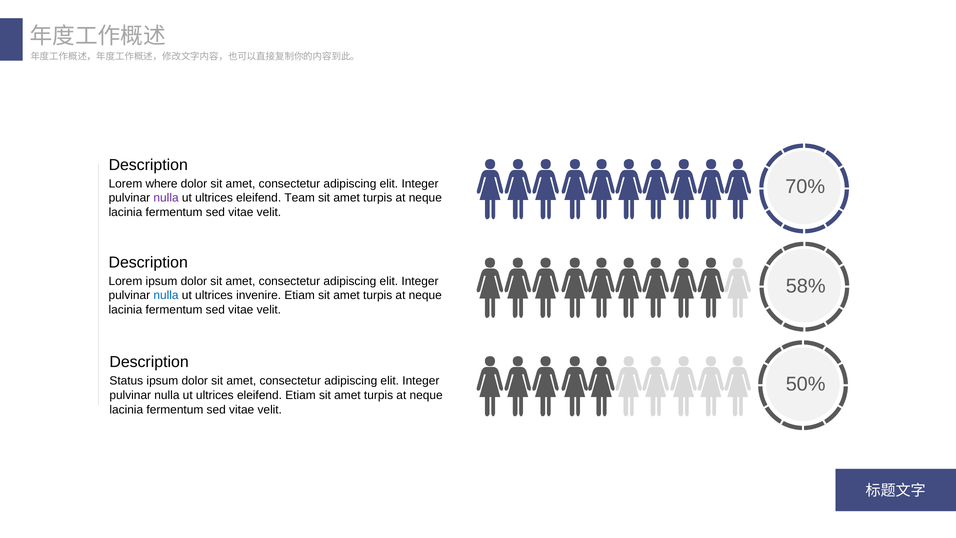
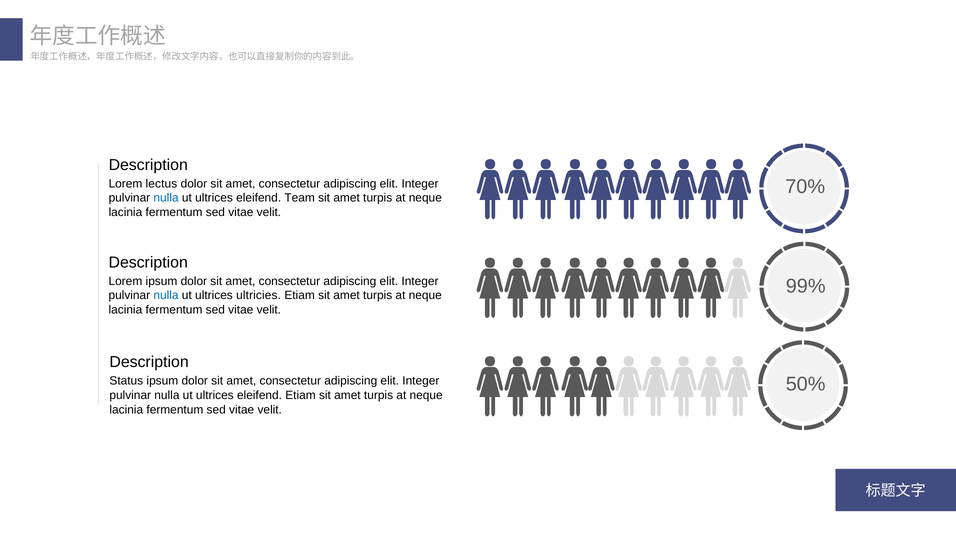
where: where -> lectus
nulla at (166, 198) colour: purple -> blue
58%: 58% -> 99%
invenire: invenire -> ultricies
